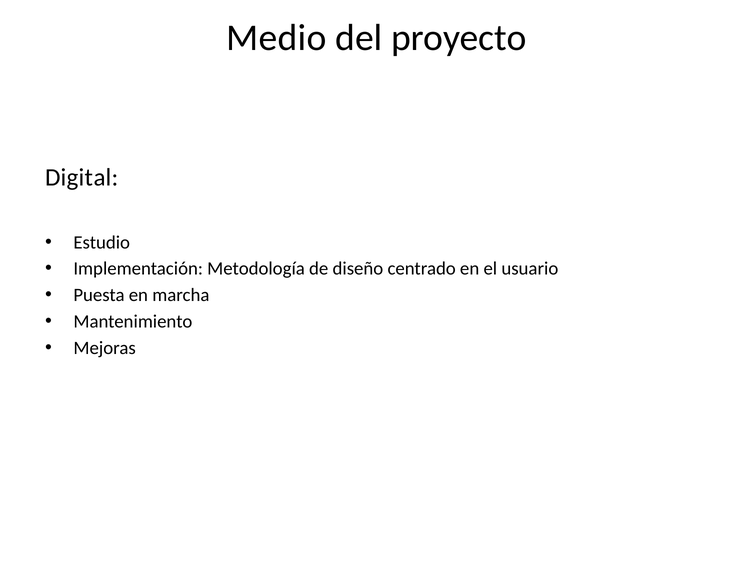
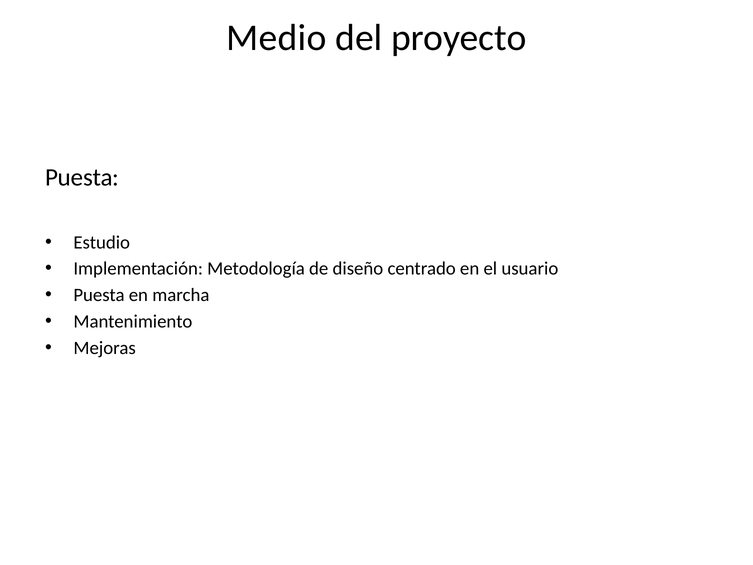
Digital at (82, 177): Digital -> Puesta
